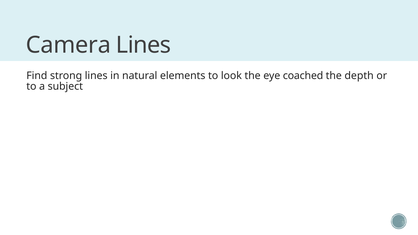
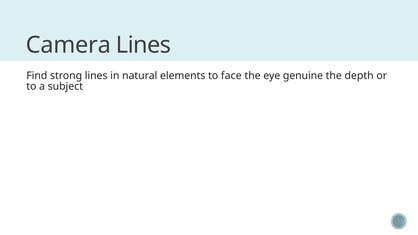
look: look -> face
coached: coached -> genuine
